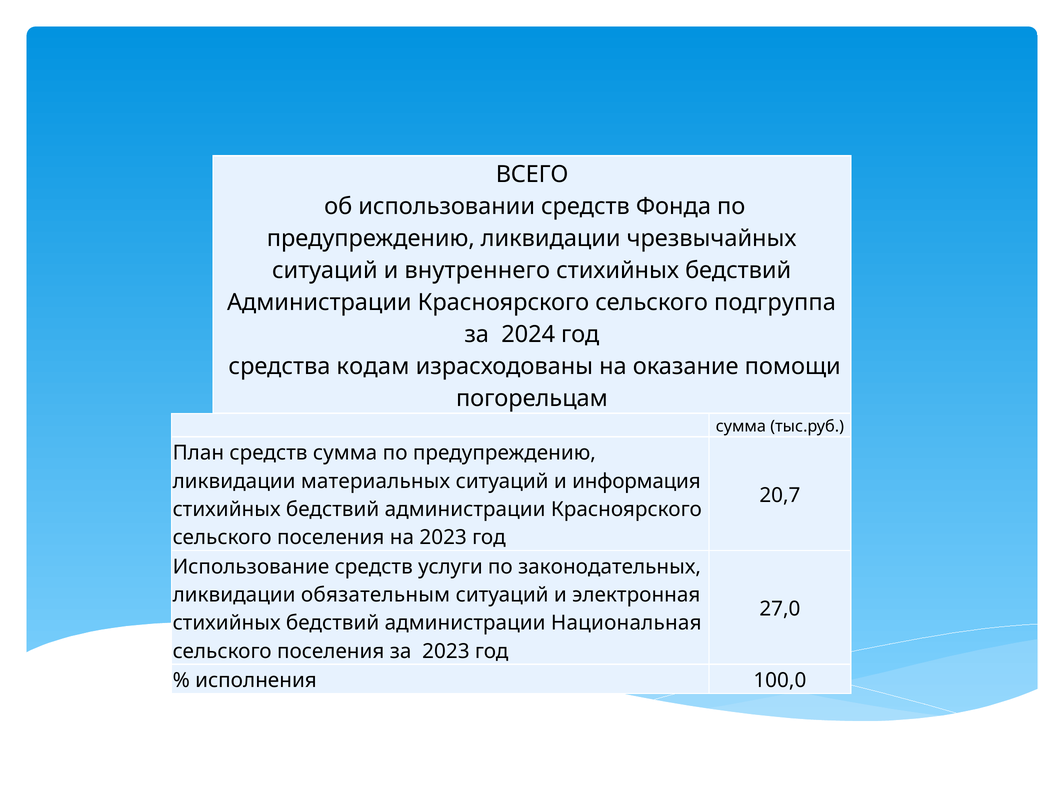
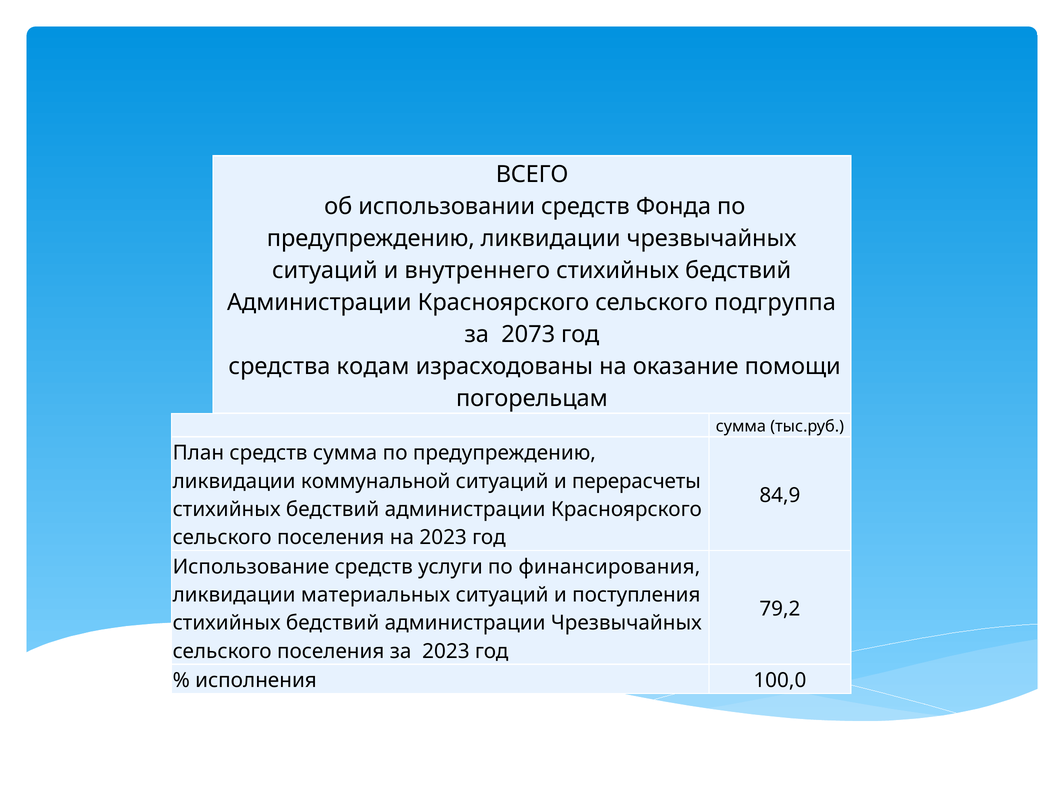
2024: 2024 -> 2073
материальных: материальных -> коммунальной
информация: информация -> перерасчеты
20,7: 20,7 -> 84,9
законодательных: законодательных -> финансирования
обязательным: обязательным -> материальных
электронная: электронная -> поступления
27,0: 27,0 -> 79,2
администрации Национальная: Национальная -> Чрезвычайных
